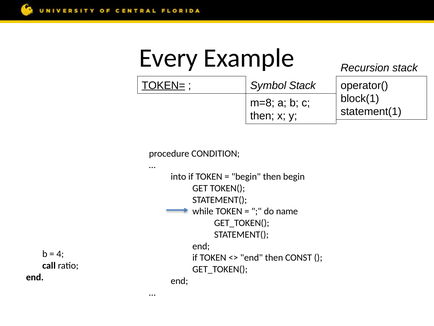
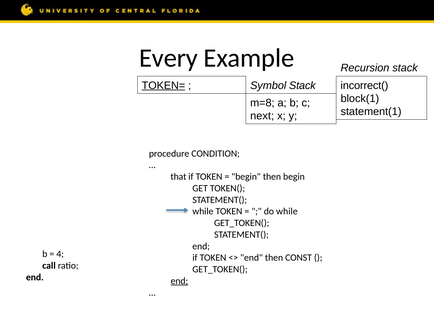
operator(: operator( -> incorrect(
then at (262, 116): then -> next
into: into -> that
do name: name -> while
end at (179, 281) underline: none -> present
